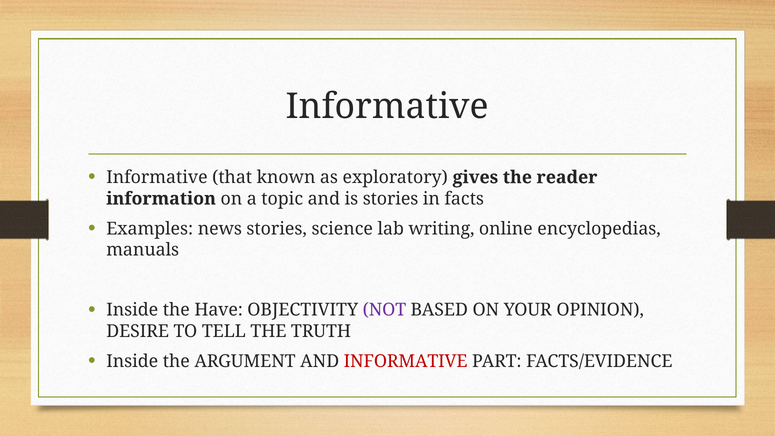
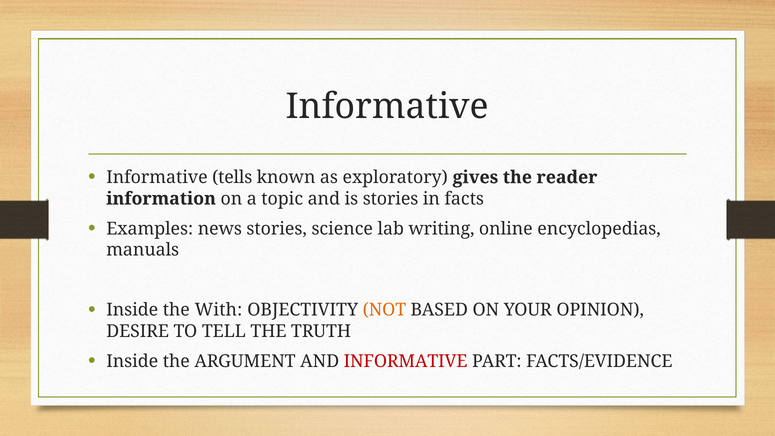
that: that -> tells
Have: Have -> With
NOT colour: purple -> orange
